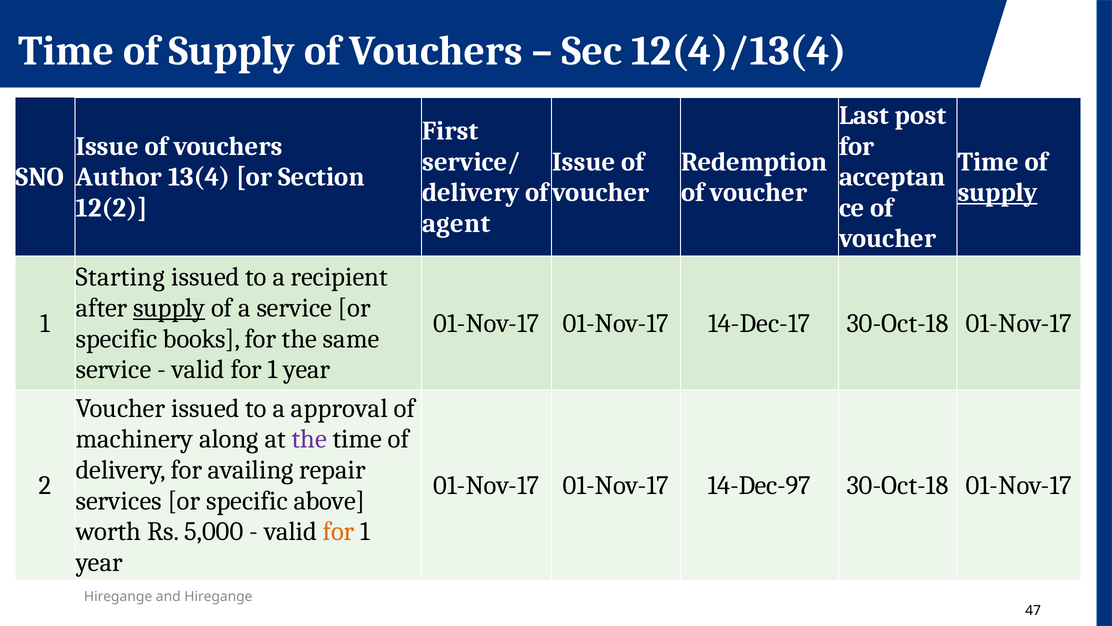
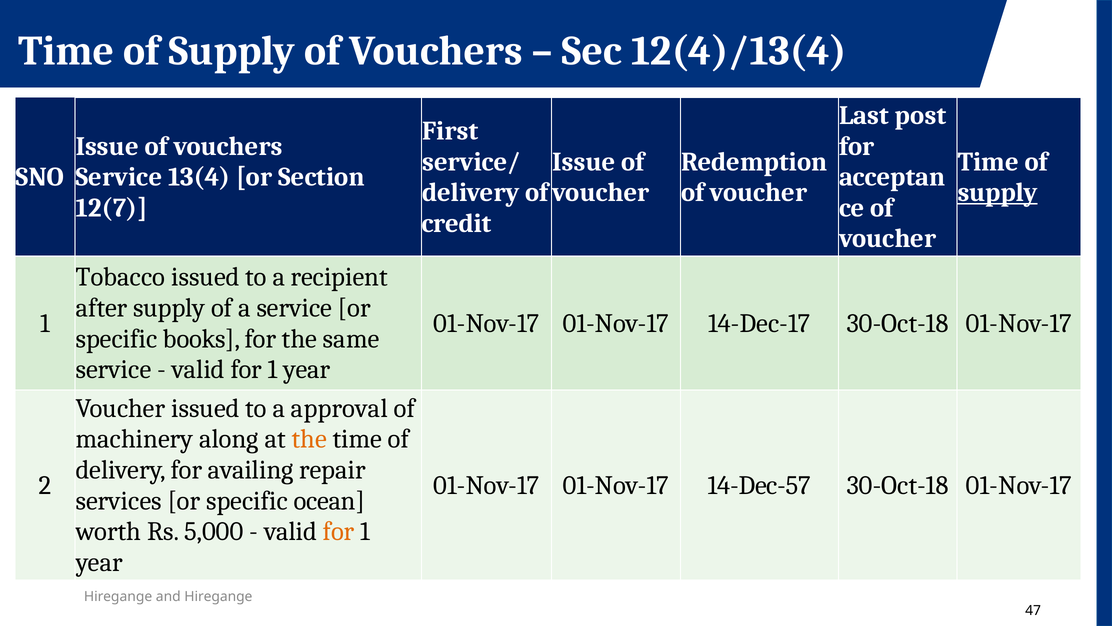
Author at (119, 177): Author -> Service
12(2: 12(2 -> 12(7
agent: agent -> credit
Starting: Starting -> Tobacco
supply at (169, 308) underline: present -> none
the at (309, 439) colour: purple -> orange
14-Dec-97: 14-Dec-97 -> 14-Dec-57
above: above -> ocean
